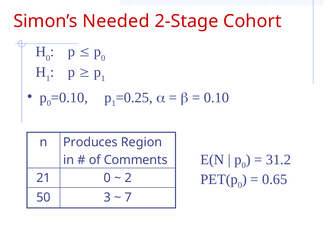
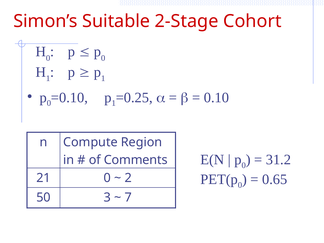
Needed: Needed -> Suitable
Produces: Produces -> Compute
